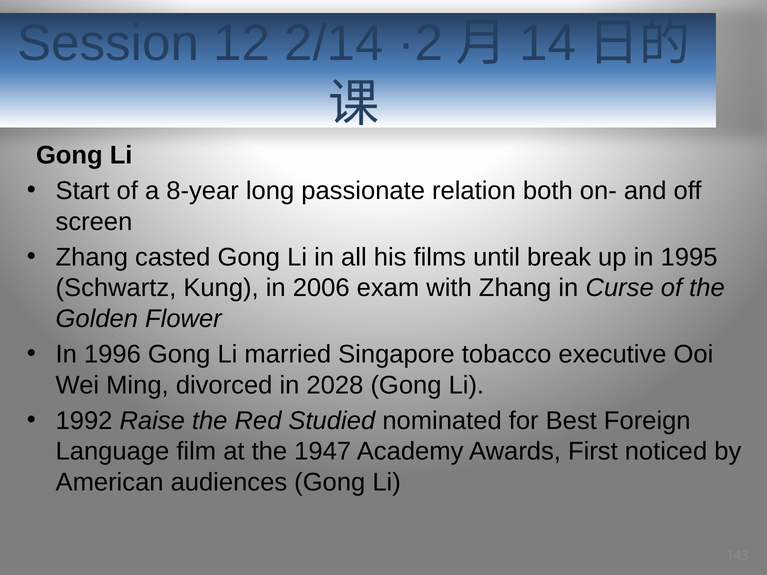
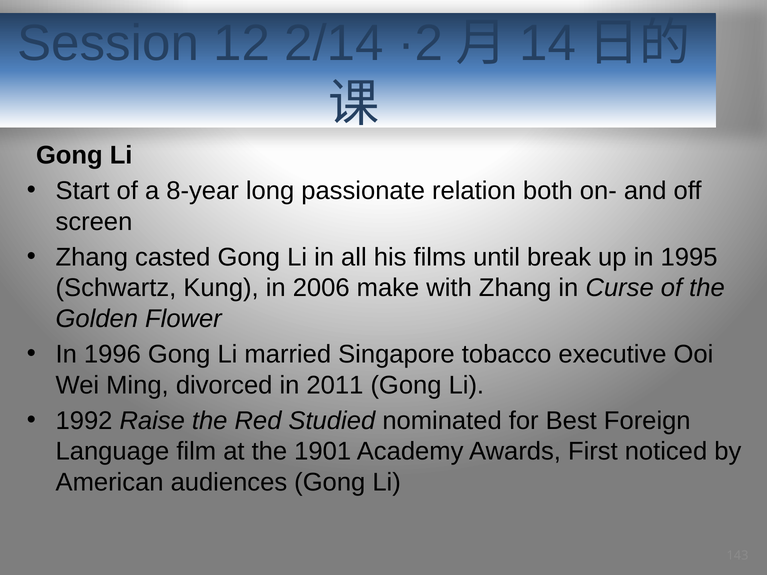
exam: exam -> make
2028: 2028 -> 2011
1947: 1947 -> 1901
